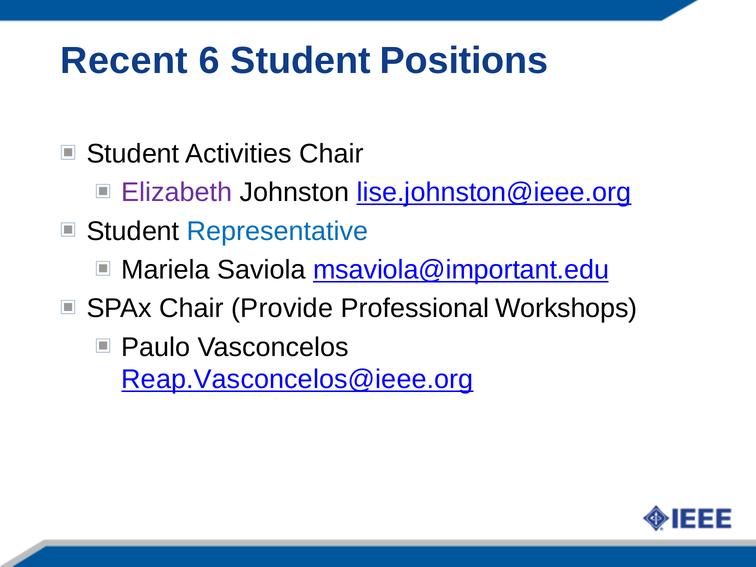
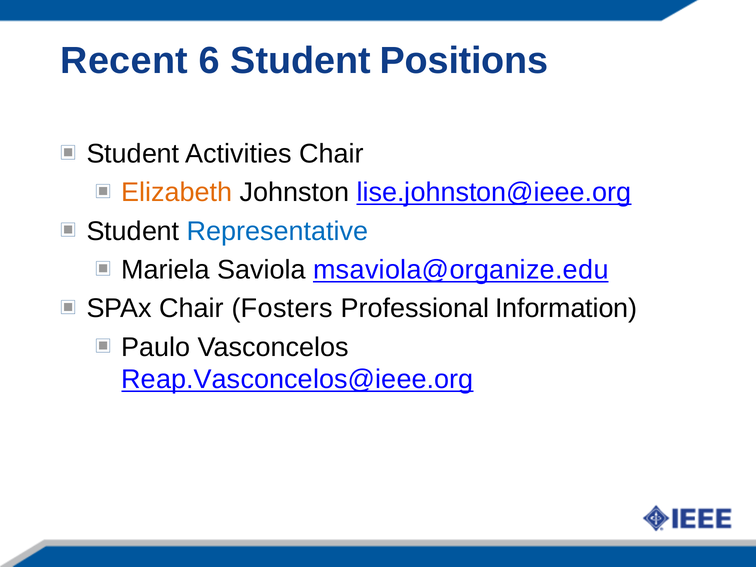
Elizabeth colour: purple -> orange
msaviola@important.edu: msaviola@important.edu -> msaviola@organize.edu
Provide: Provide -> Fosters
Workshops: Workshops -> Information
